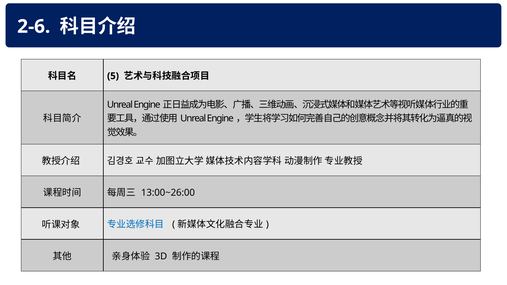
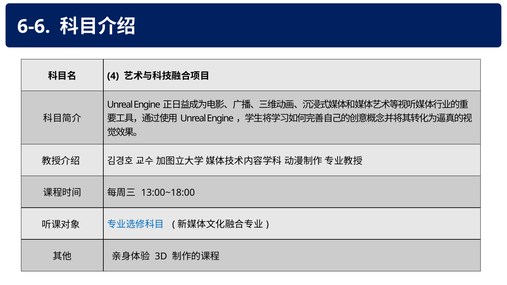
2-6: 2-6 -> 6-6
5: 5 -> 4
13:00~26:00: 13:00~26:00 -> 13:00~18:00
